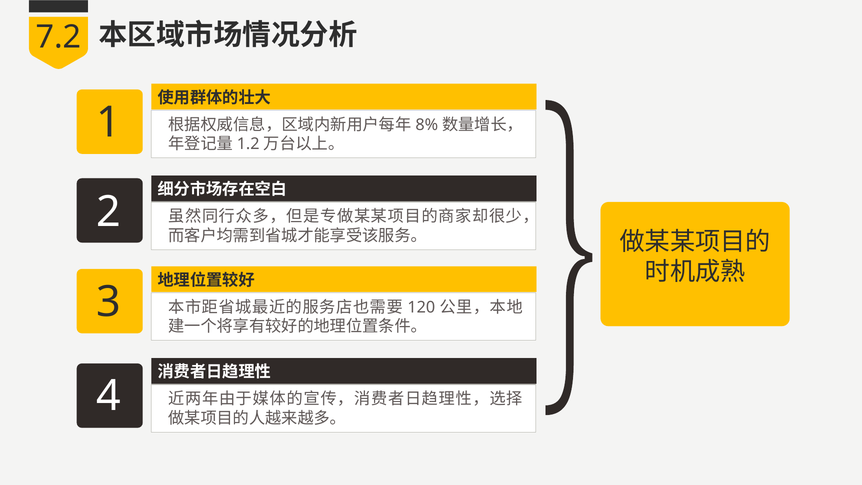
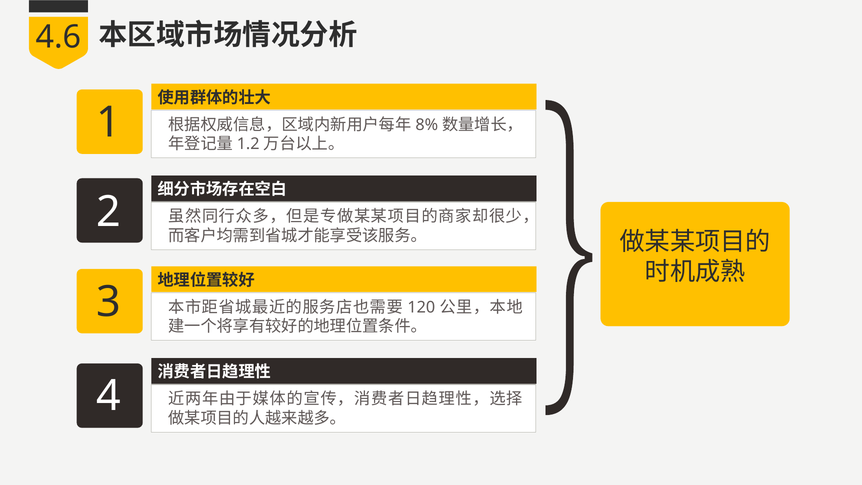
7.2: 7.2 -> 4.6
